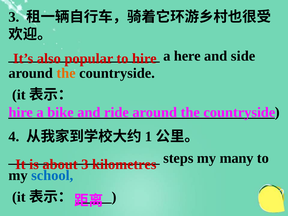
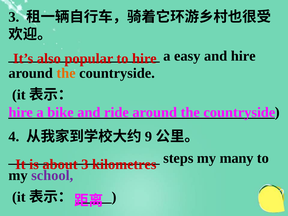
here: here -> easy
and side: side -> hire
1: 1 -> 9
school colour: blue -> purple
